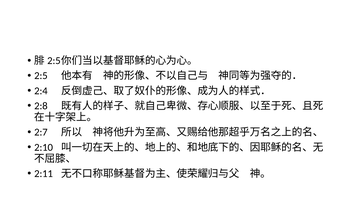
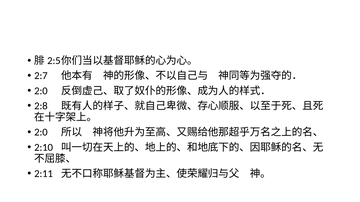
2:5: 2:5 -> 2:7
2:4 at (41, 91): 2:4 -> 2:0
2:7 at (41, 133): 2:7 -> 2:0
